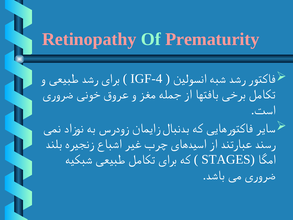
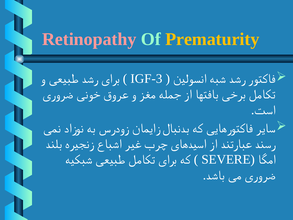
Prematurity colour: pink -> yellow
IGF-4: IGF-4 -> IGF-3
STAGES: STAGES -> SEVERE
